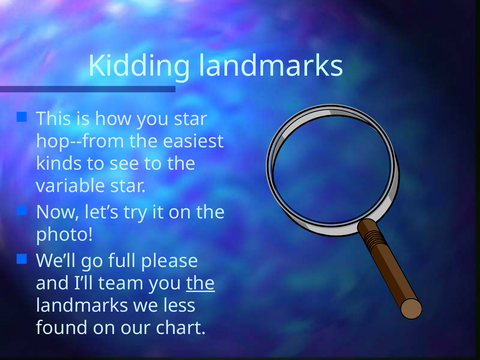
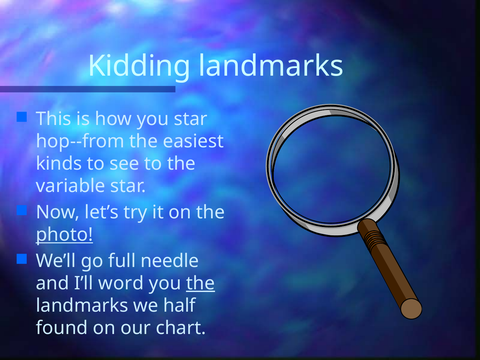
photo underline: none -> present
please: please -> needle
team: team -> word
less: less -> half
